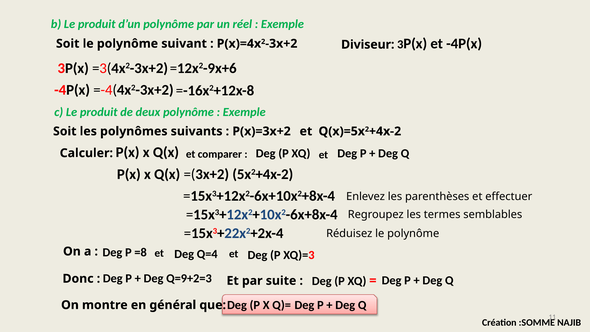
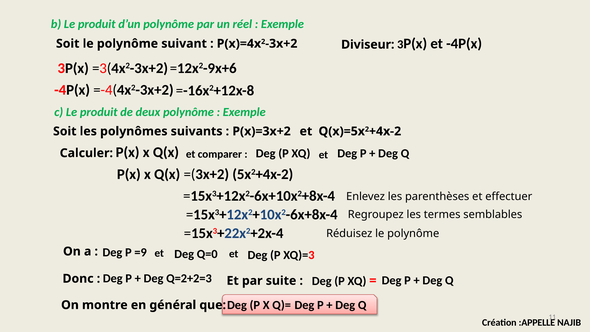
=8: =8 -> =9
Q=4: Q=4 -> Q=0
Q=9+2=3: Q=9+2=3 -> Q=2+2=3
:SOMME: :SOMME -> :APPELLE
